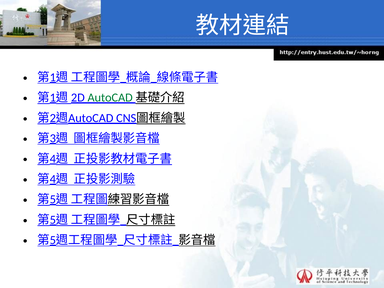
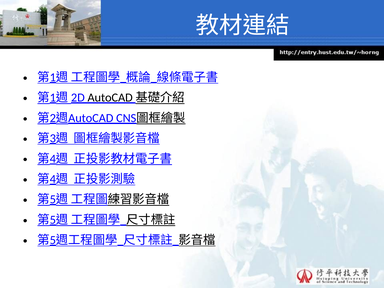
AutoCAD colour: green -> black
